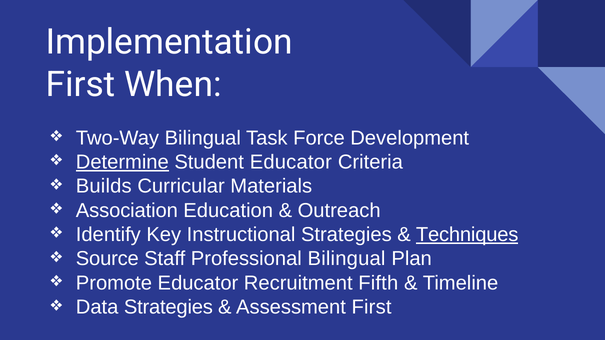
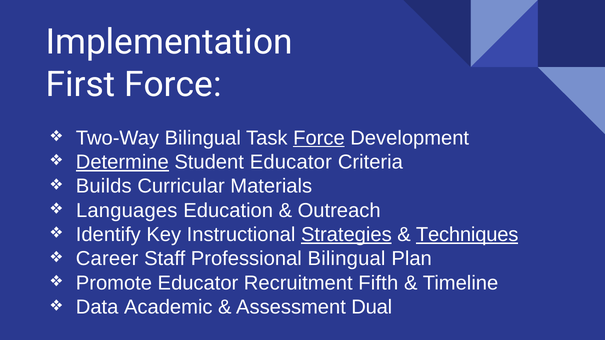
First When: When -> Force
Force at (319, 138) underline: none -> present
Association: Association -> Languages
Strategies at (346, 235) underline: none -> present
Source: Source -> Career
Data Strategies: Strategies -> Academic
Assessment First: First -> Dual
